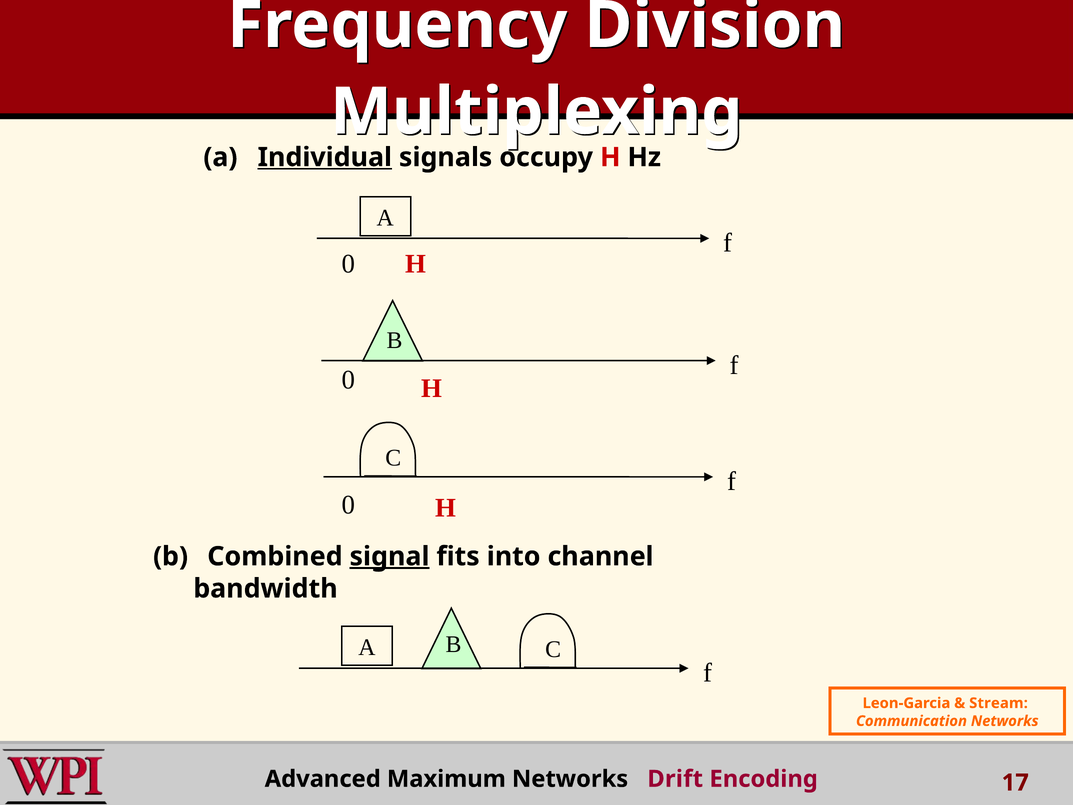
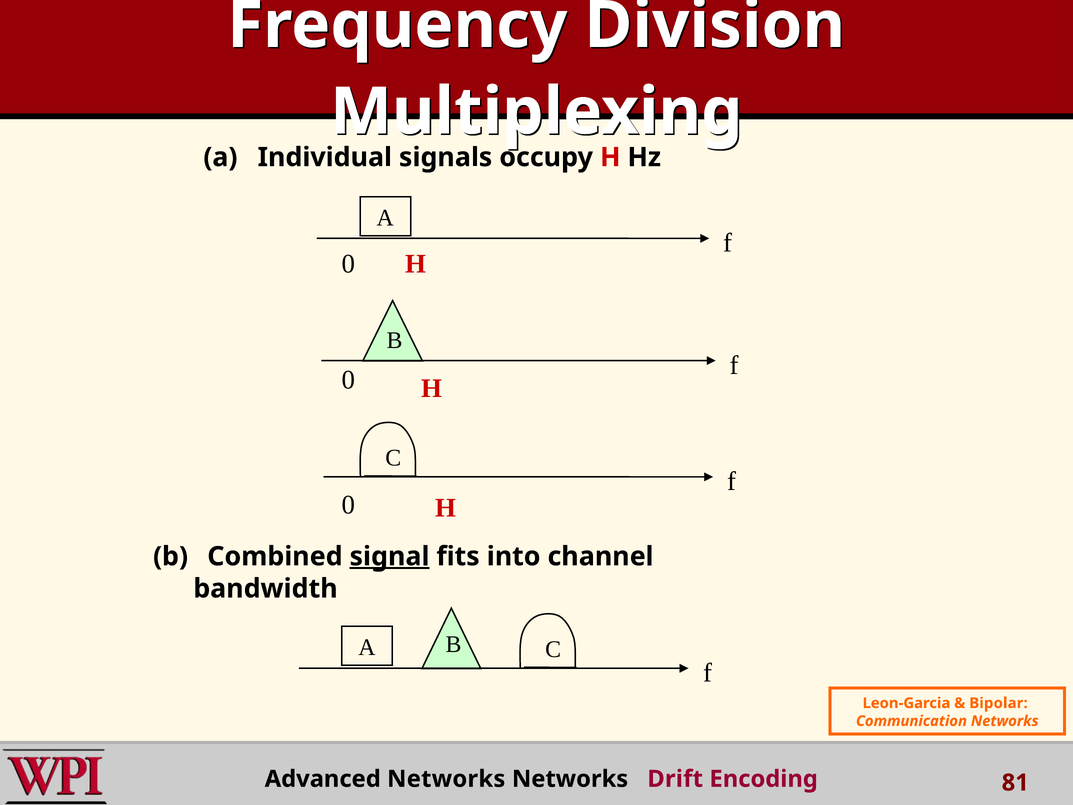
Individual underline: present -> none
Stream: Stream -> Bipolar
Advanced Maximum: Maximum -> Networks
17: 17 -> 81
